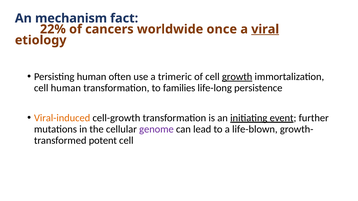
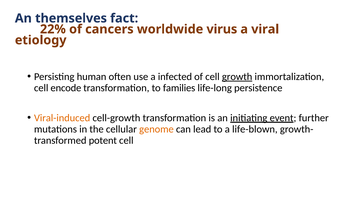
mechanism: mechanism -> themselves
once: once -> virus
viral underline: present -> none
trimeric: trimeric -> infected
cell human: human -> encode
genome colour: purple -> orange
